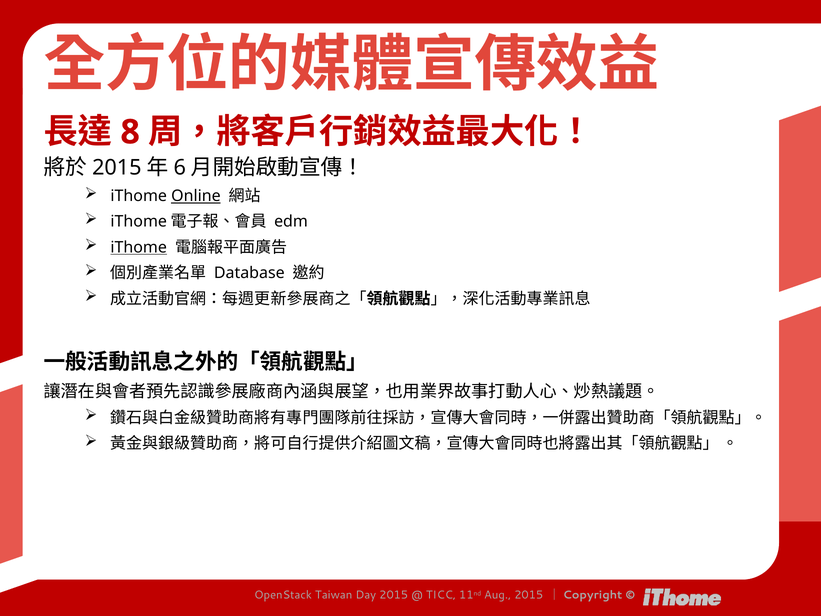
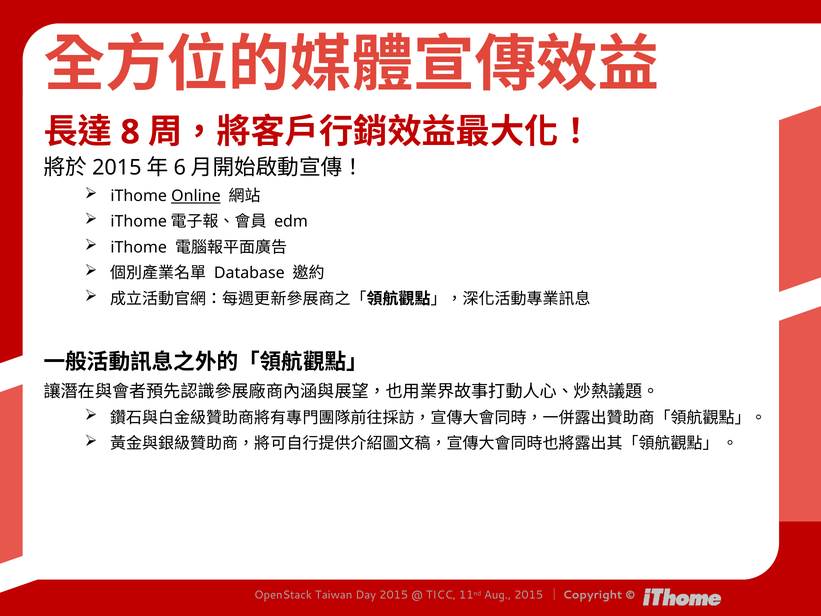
iThome at (139, 247) underline: present -> none
